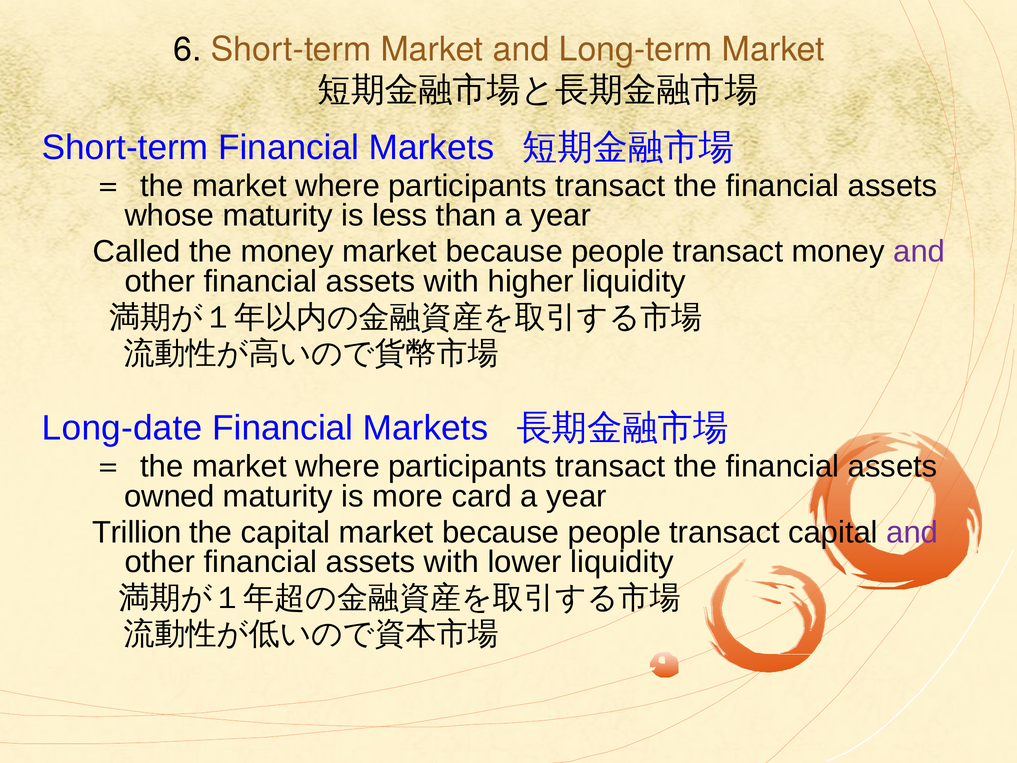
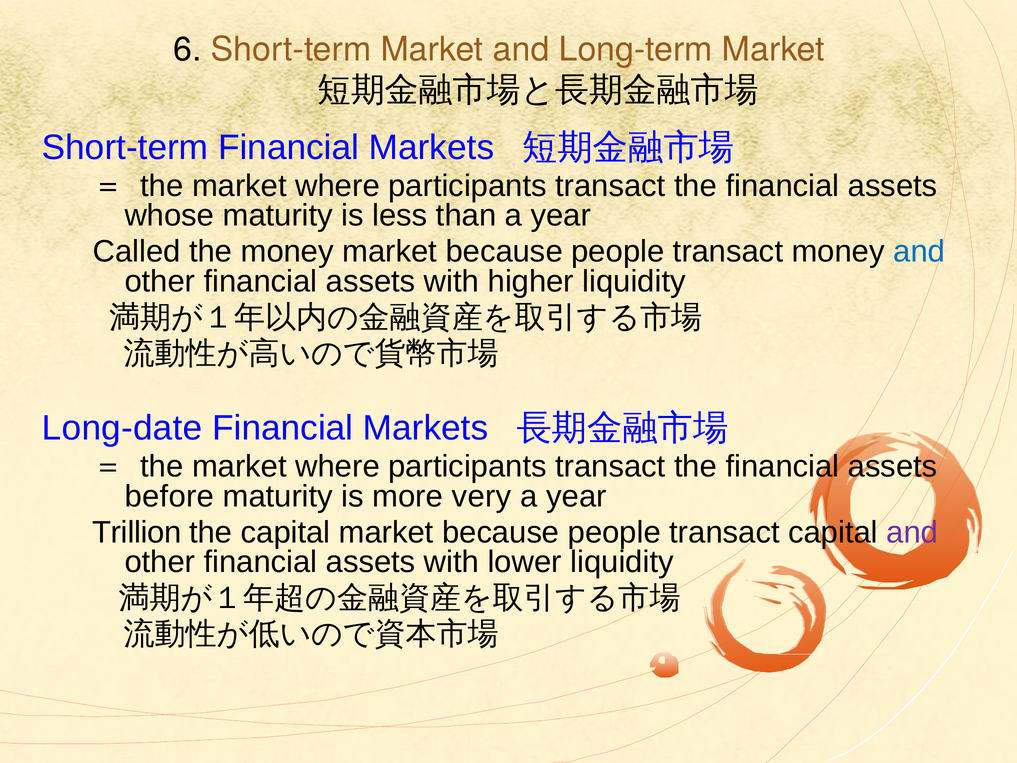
and at (919, 252) colour: purple -> blue
owned: owned -> before
card: card -> very
